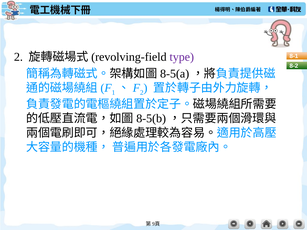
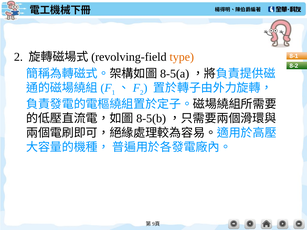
type colour: purple -> orange
